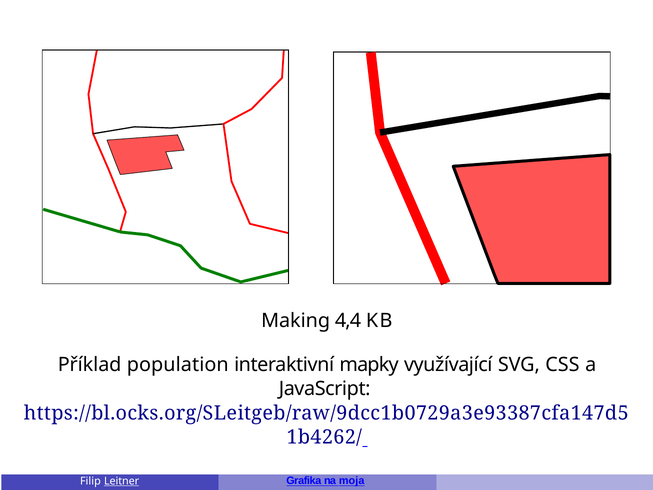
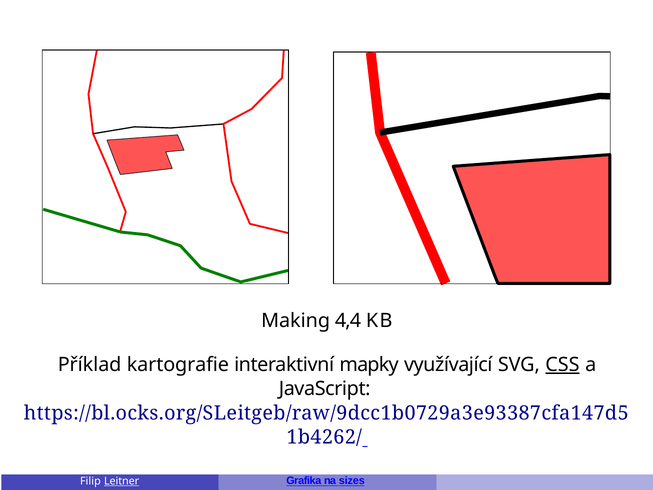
population: population -> kartografie
CSS underline: none -> present
moja: moja -> sizes
